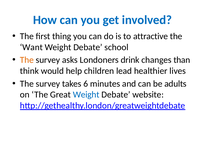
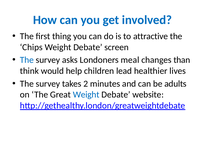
Want: Want -> Chips
school: school -> screen
The at (27, 60) colour: orange -> blue
drink: drink -> meal
6: 6 -> 2
